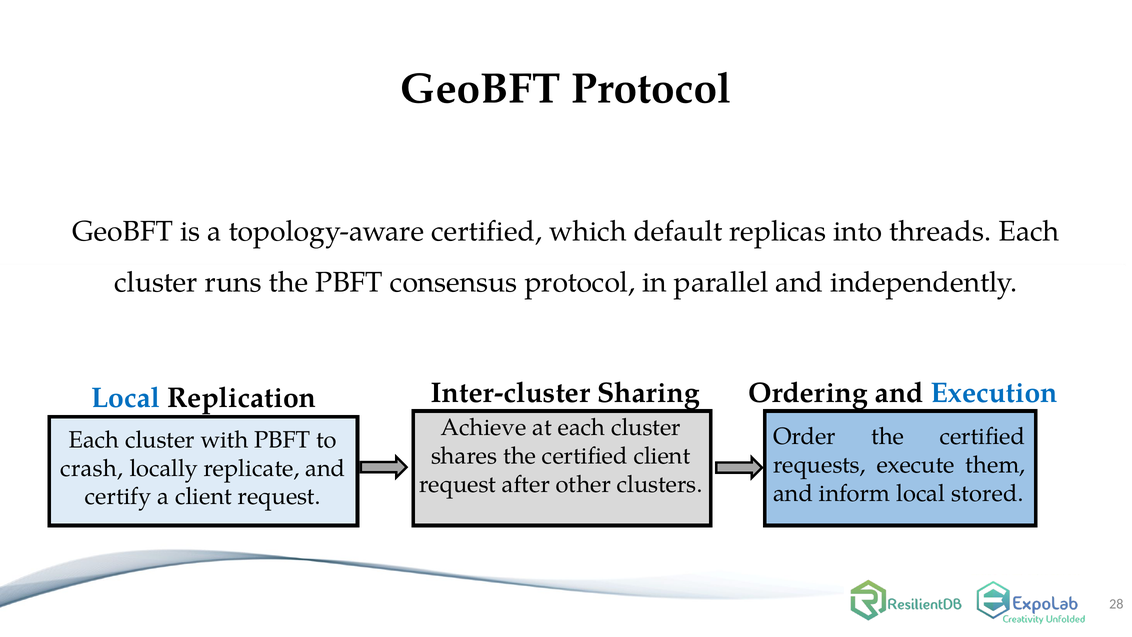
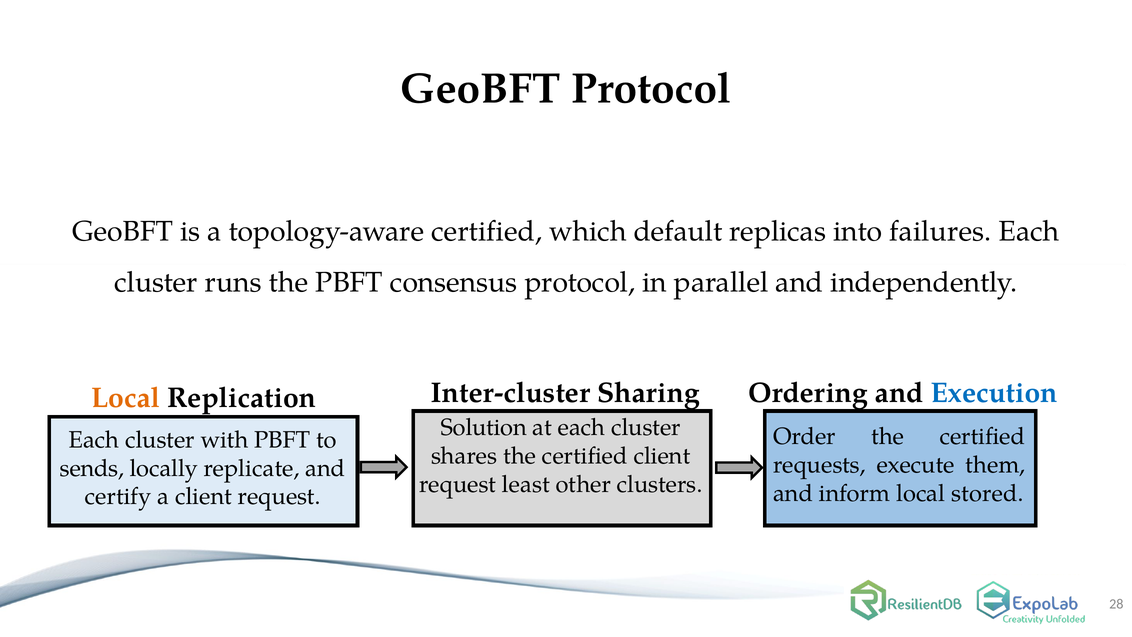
threads: threads -> failures
Local at (126, 398) colour: blue -> orange
Achieve: Achieve -> Solution
crash: crash -> sends
after: after -> least
